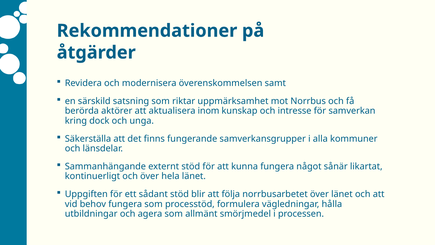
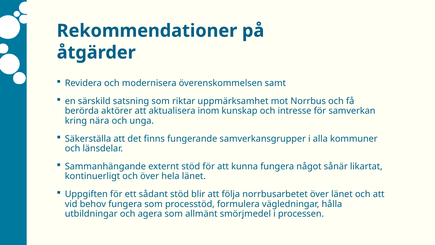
dock: dock -> nära
